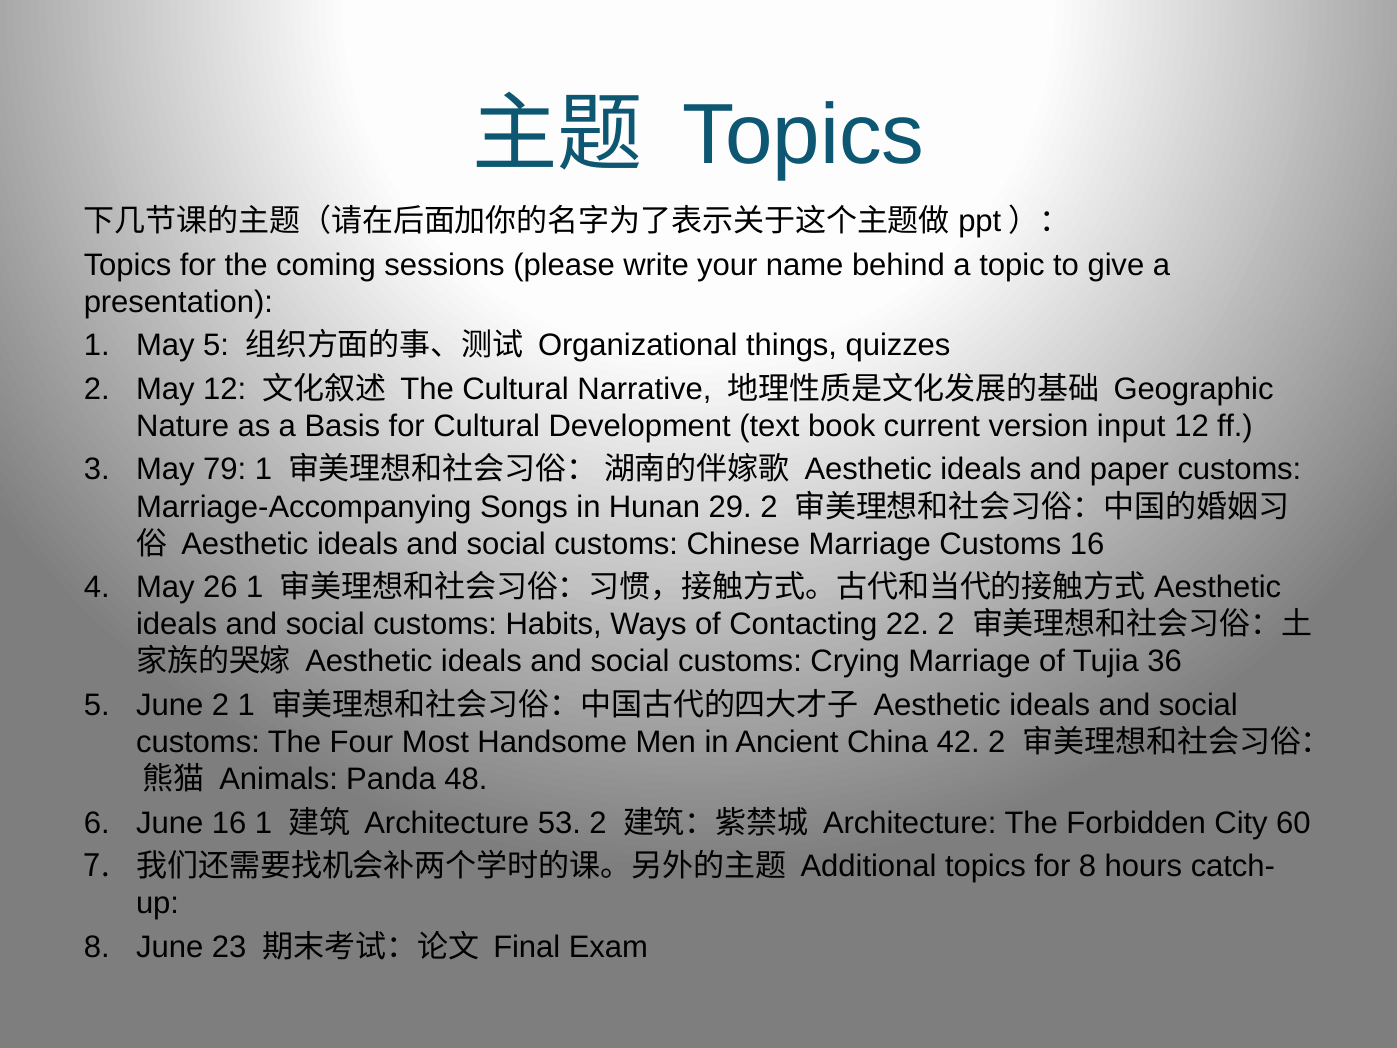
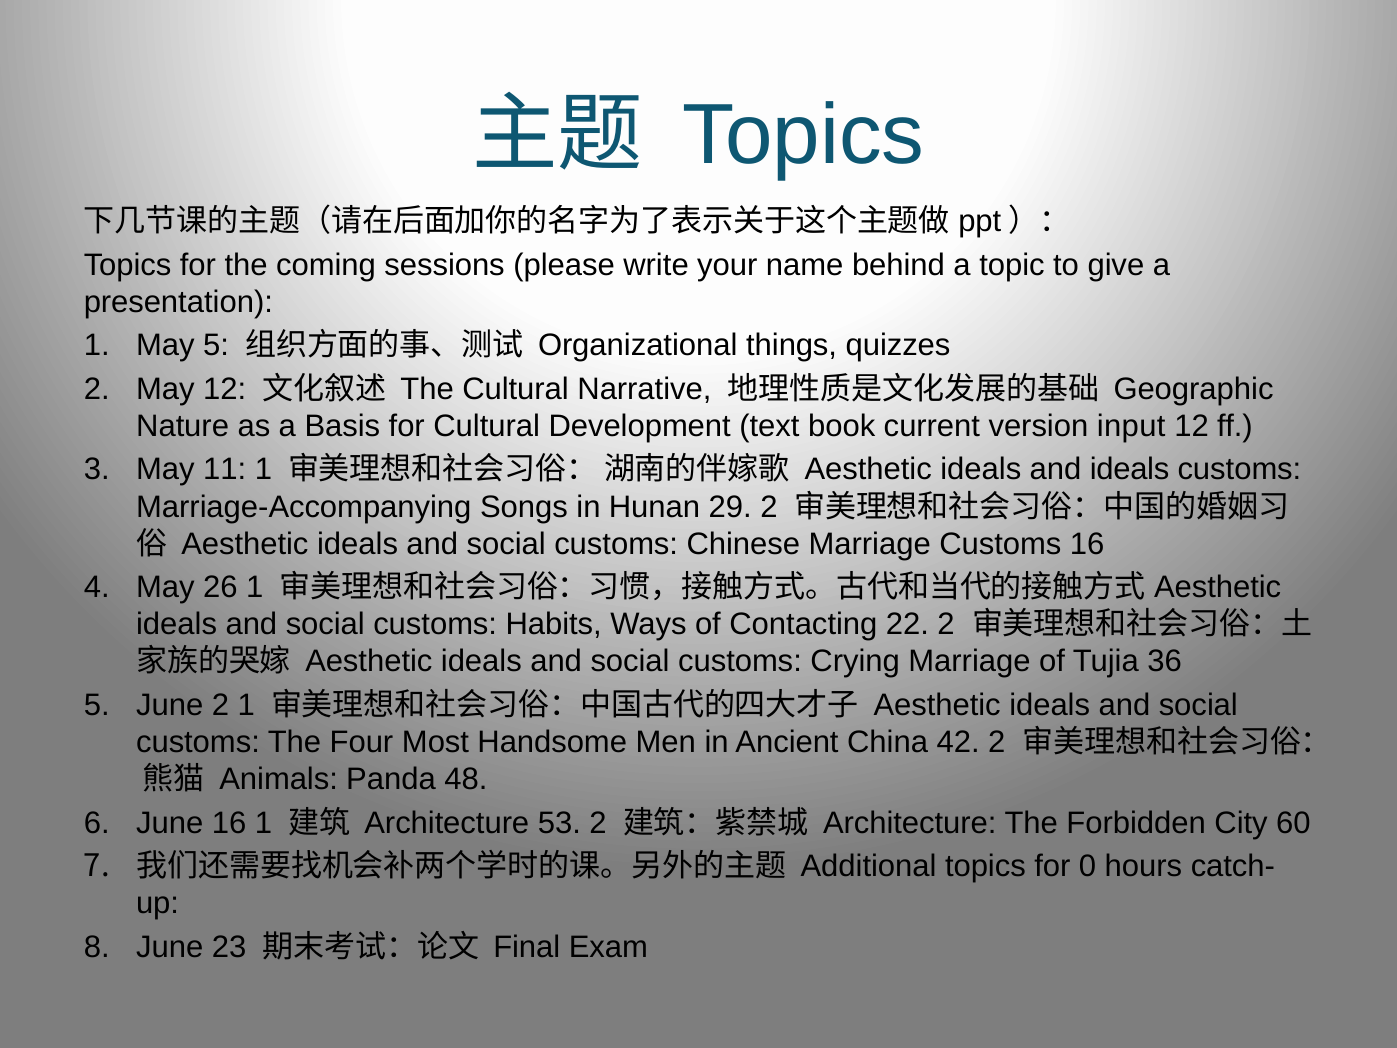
79: 79 -> 11
and paper: paper -> ideals
for 8: 8 -> 0
